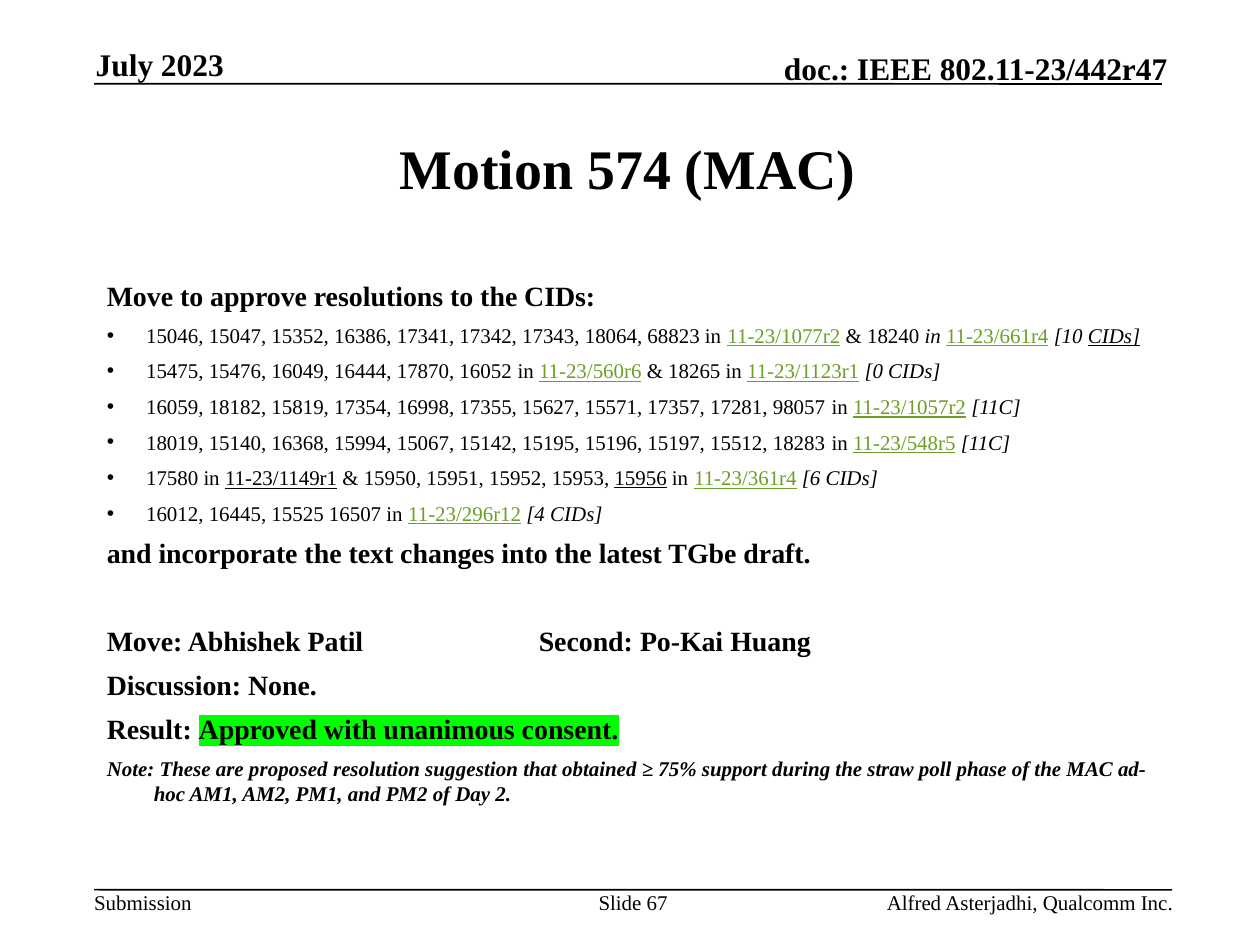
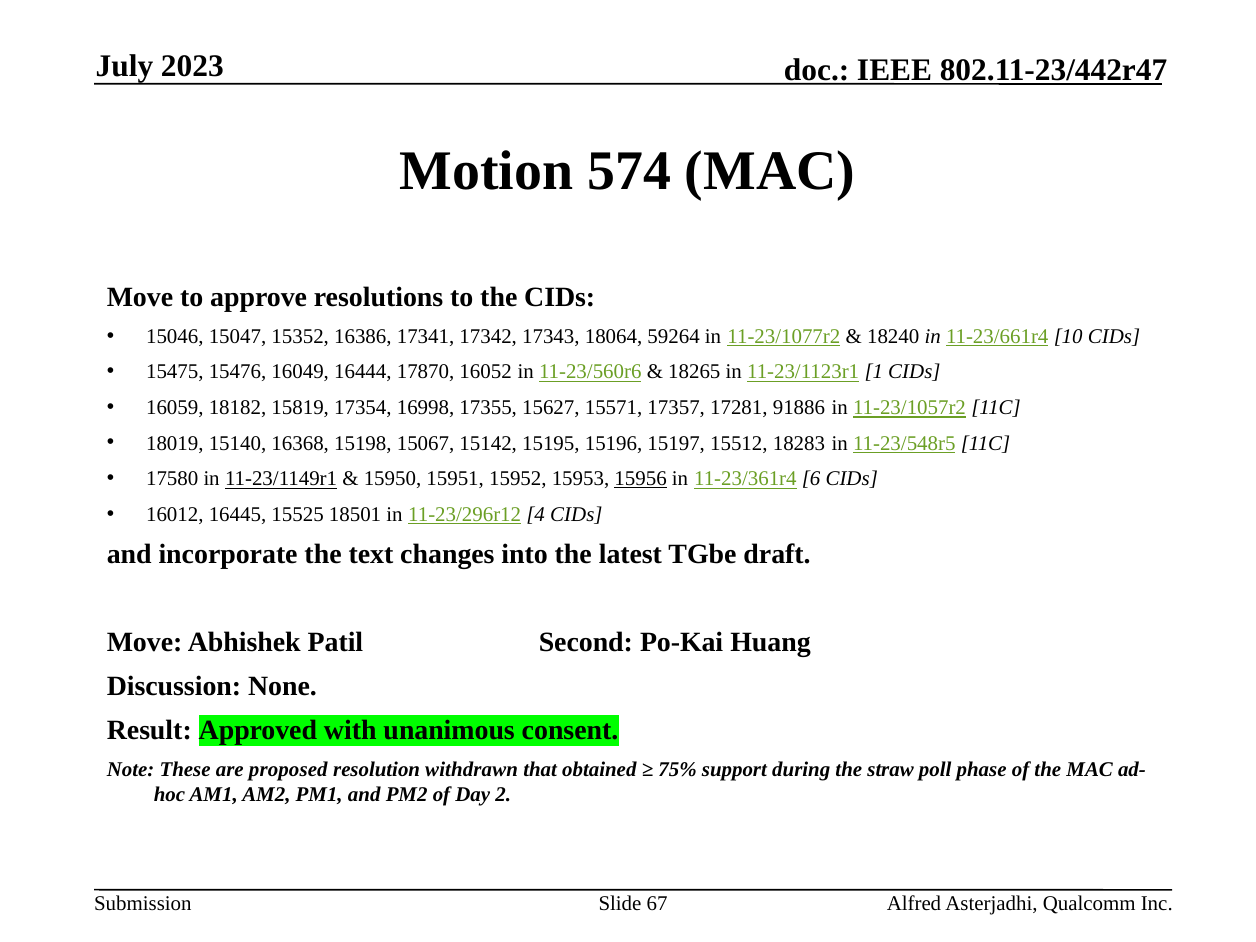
68823: 68823 -> 59264
CIDs at (1114, 336) underline: present -> none
0: 0 -> 1
98057: 98057 -> 91886
15994: 15994 -> 15198
16507: 16507 -> 18501
suggestion: suggestion -> withdrawn
